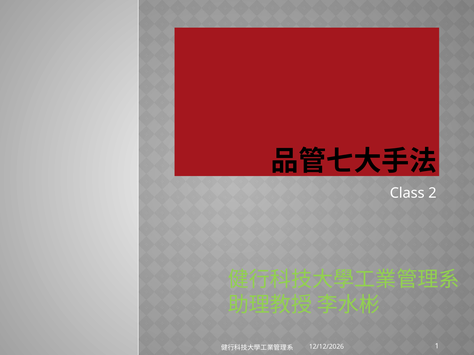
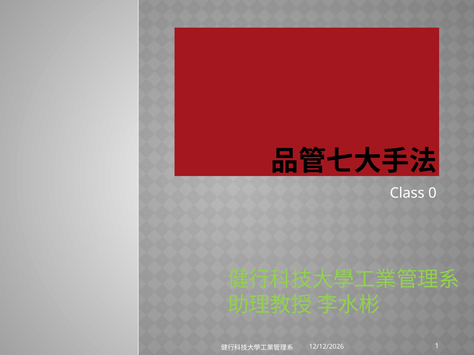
2: 2 -> 0
